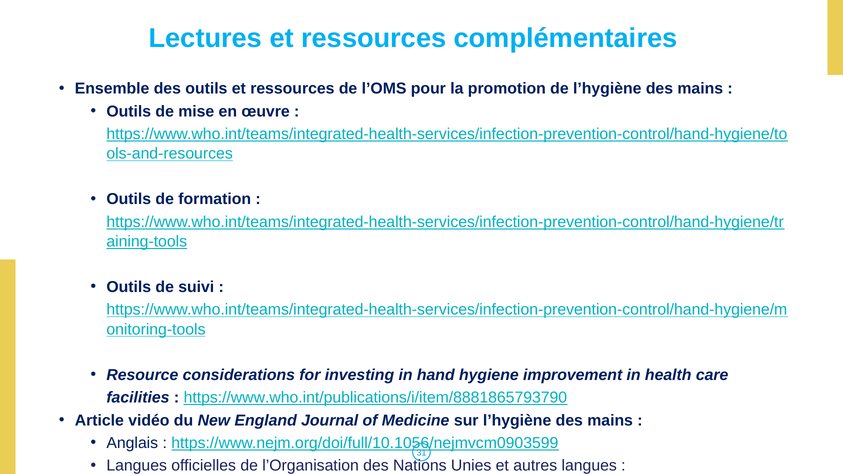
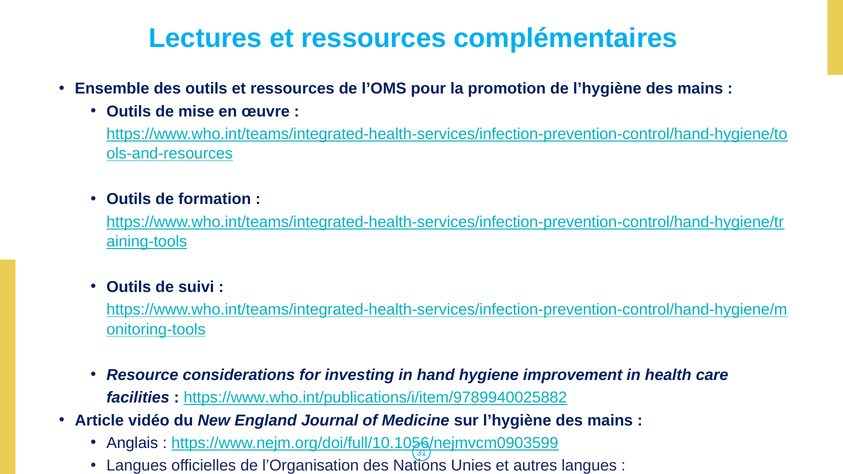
https://www.who.int/publications/i/item/8881865793790: https://www.who.int/publications/i/item/8881865793790 -> https://www.who.int/publications/i/item/9789940025882
